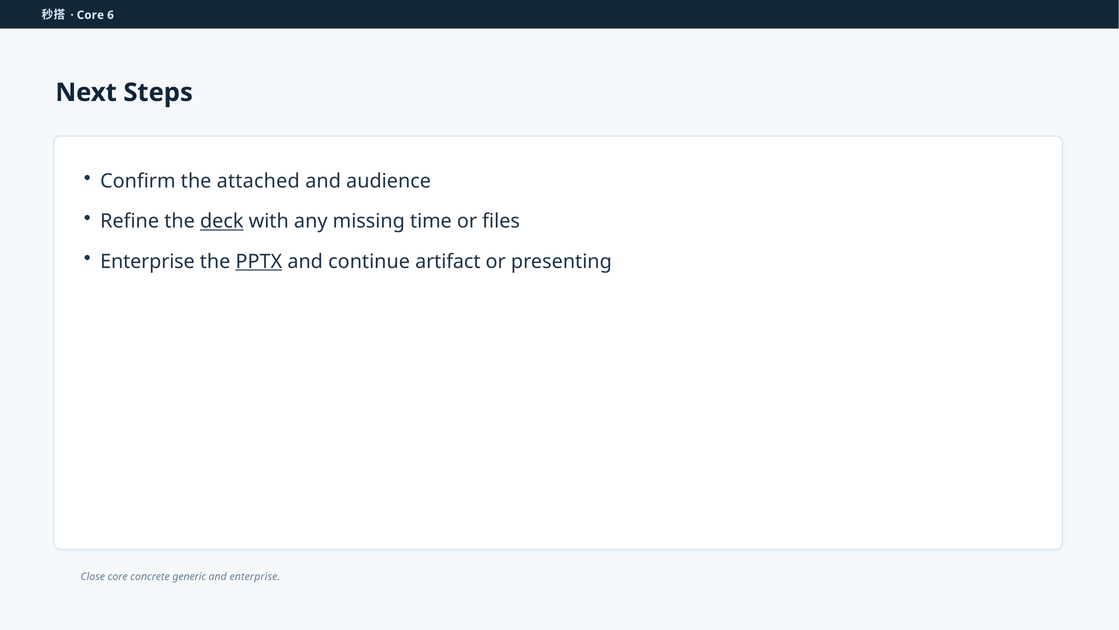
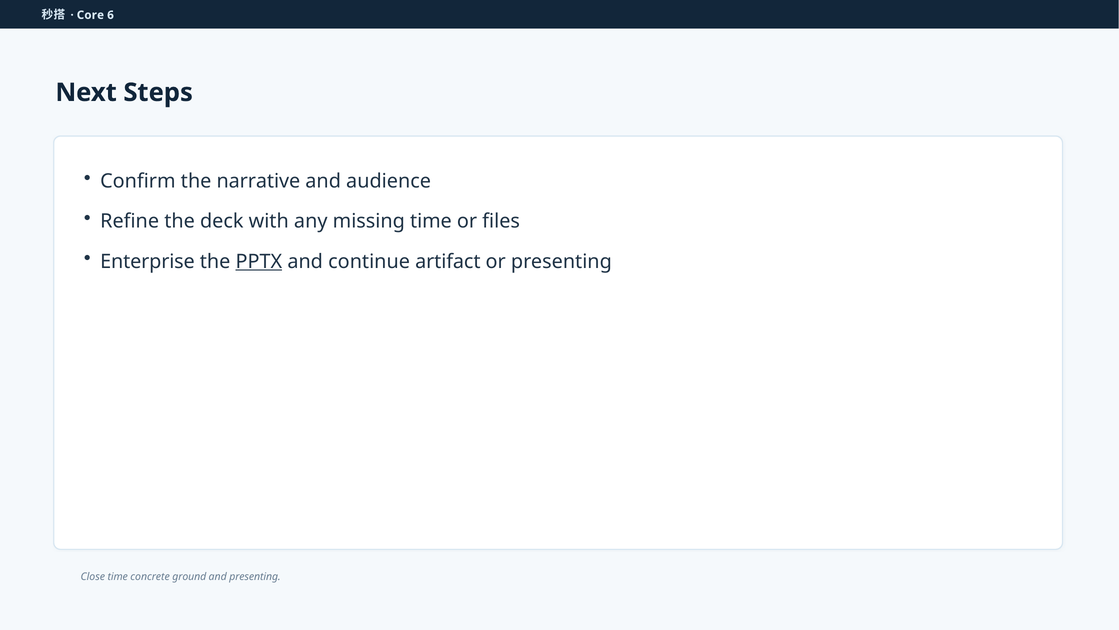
attached: attached -> narrative
deck underline: present -> none
Close core: core -> time
generic: generic -> ground
and enterprise: enterprise -> presenting
